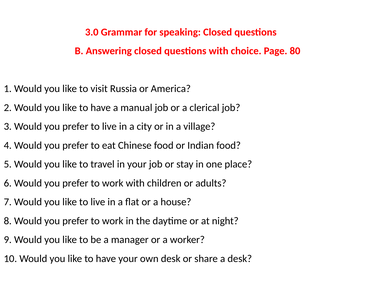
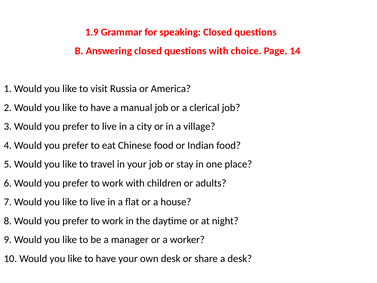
3.0: 3.0 -> 1.9
80: 80 -> 14
